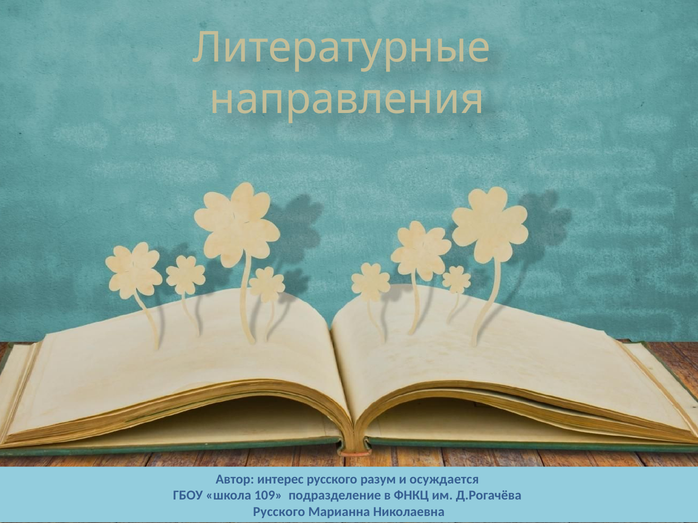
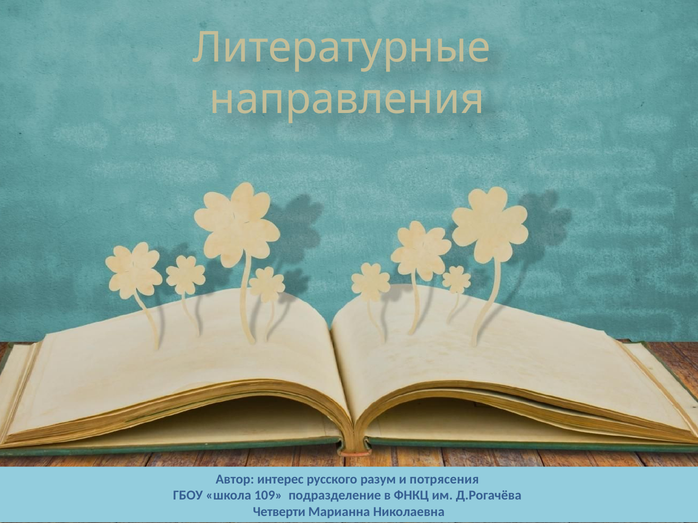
осуждается: осуждается -> потрясения
Русского at (279, 512): Русского -> Четверти
